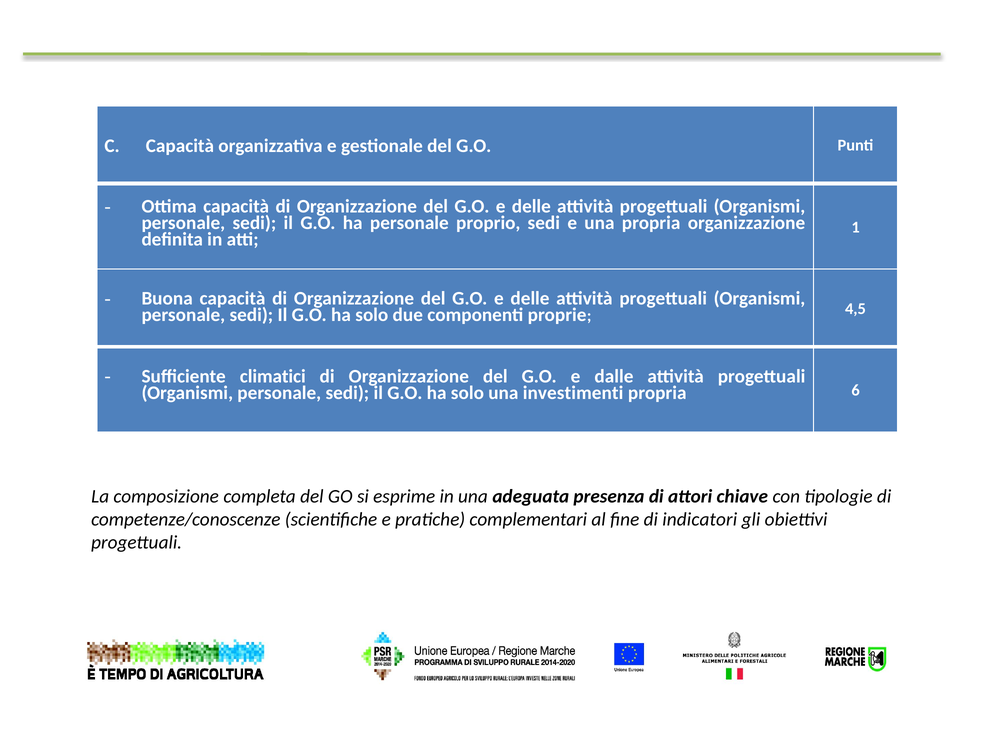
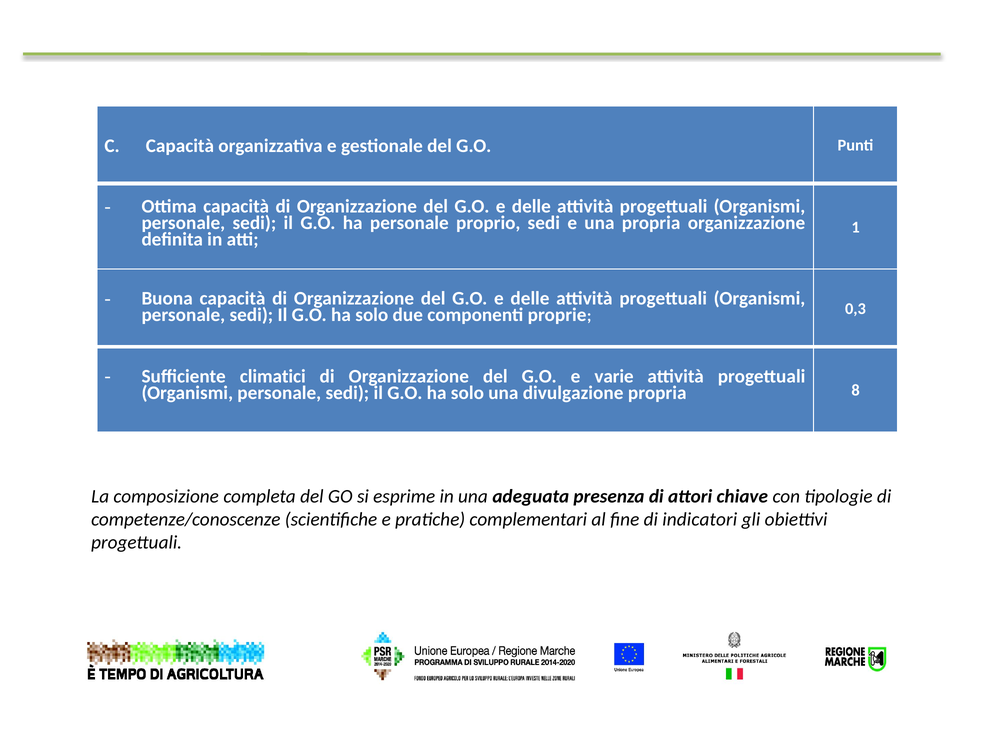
4,5: 4,5 -> 0,3
dalle: dalle -> varie
investimenti: investimenti -> divulgazione
6: 6 -> 8
